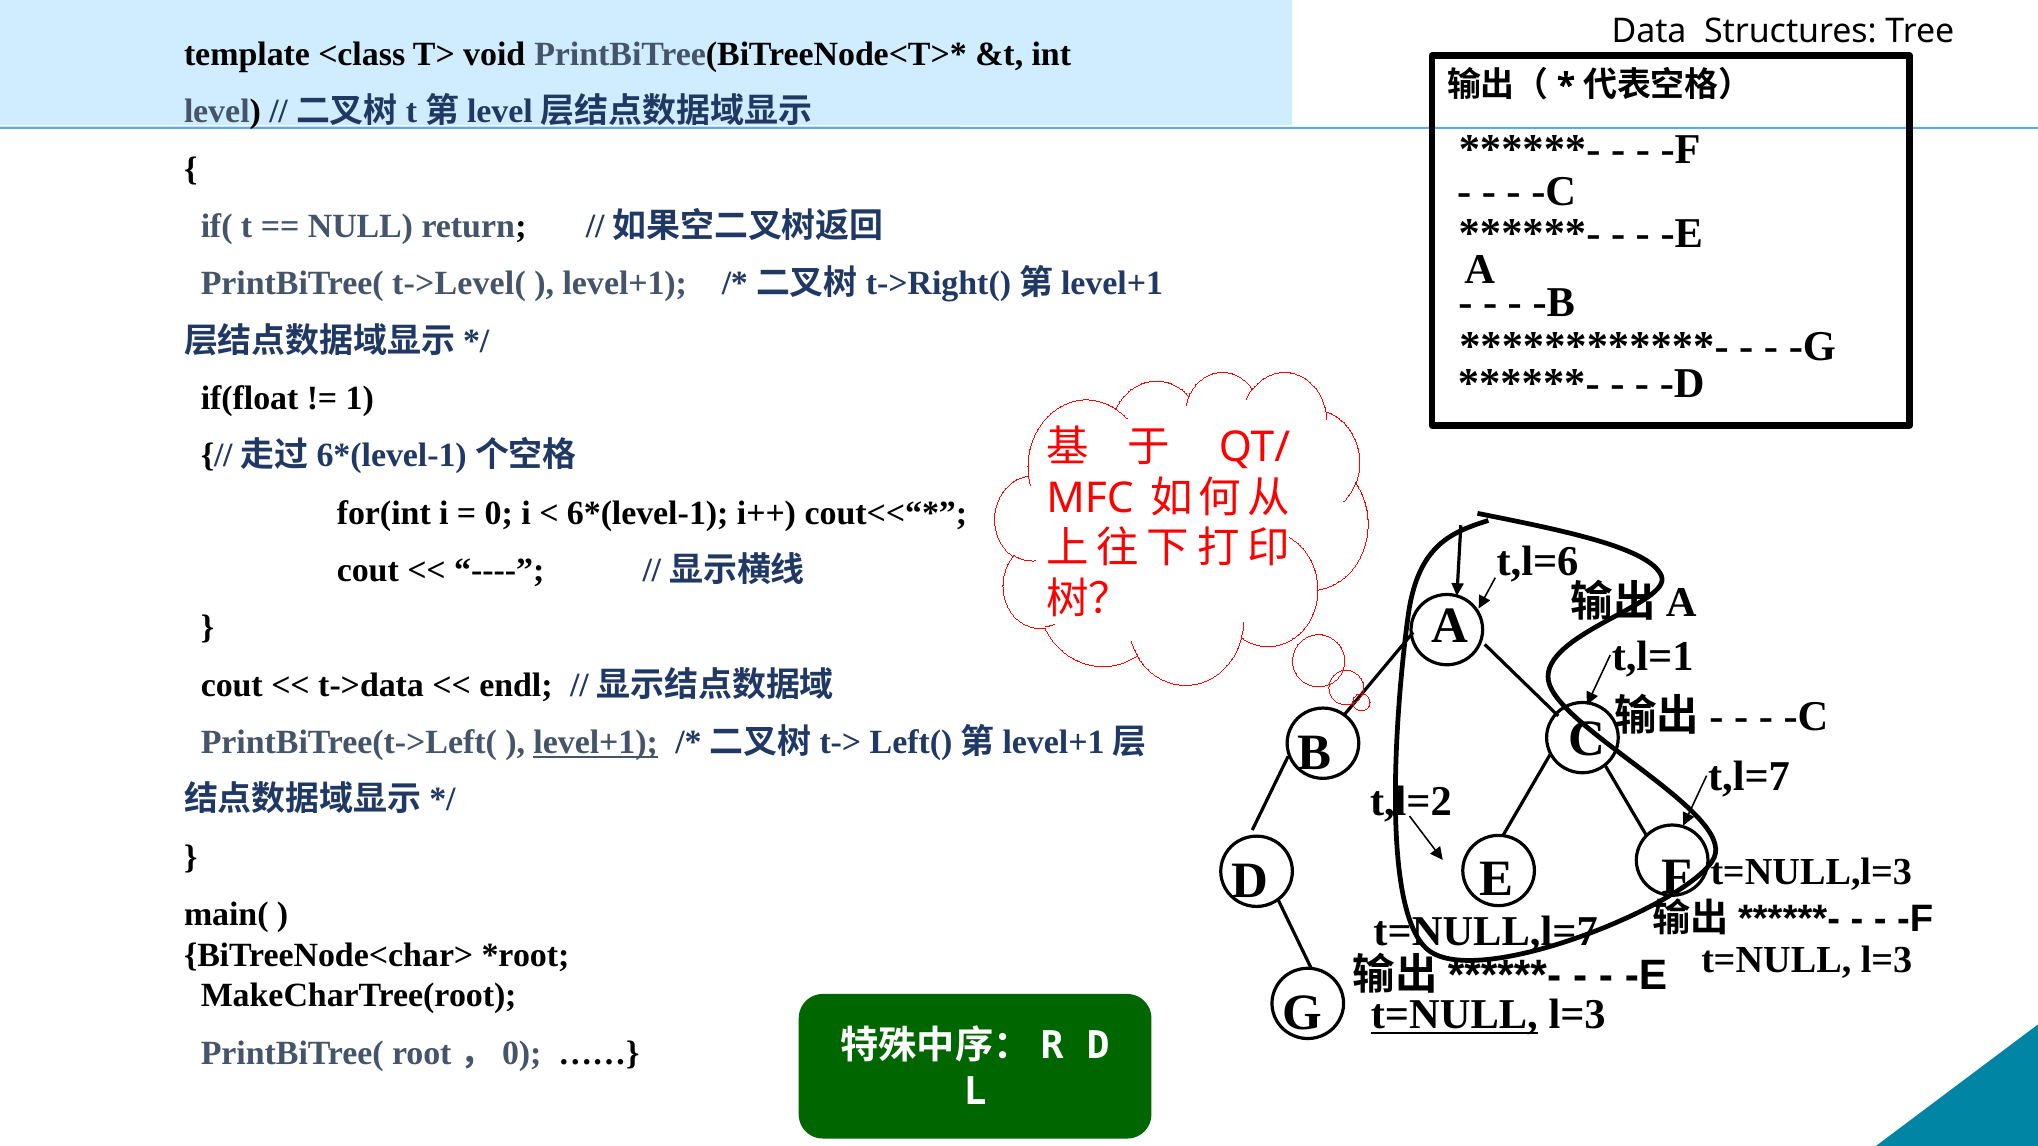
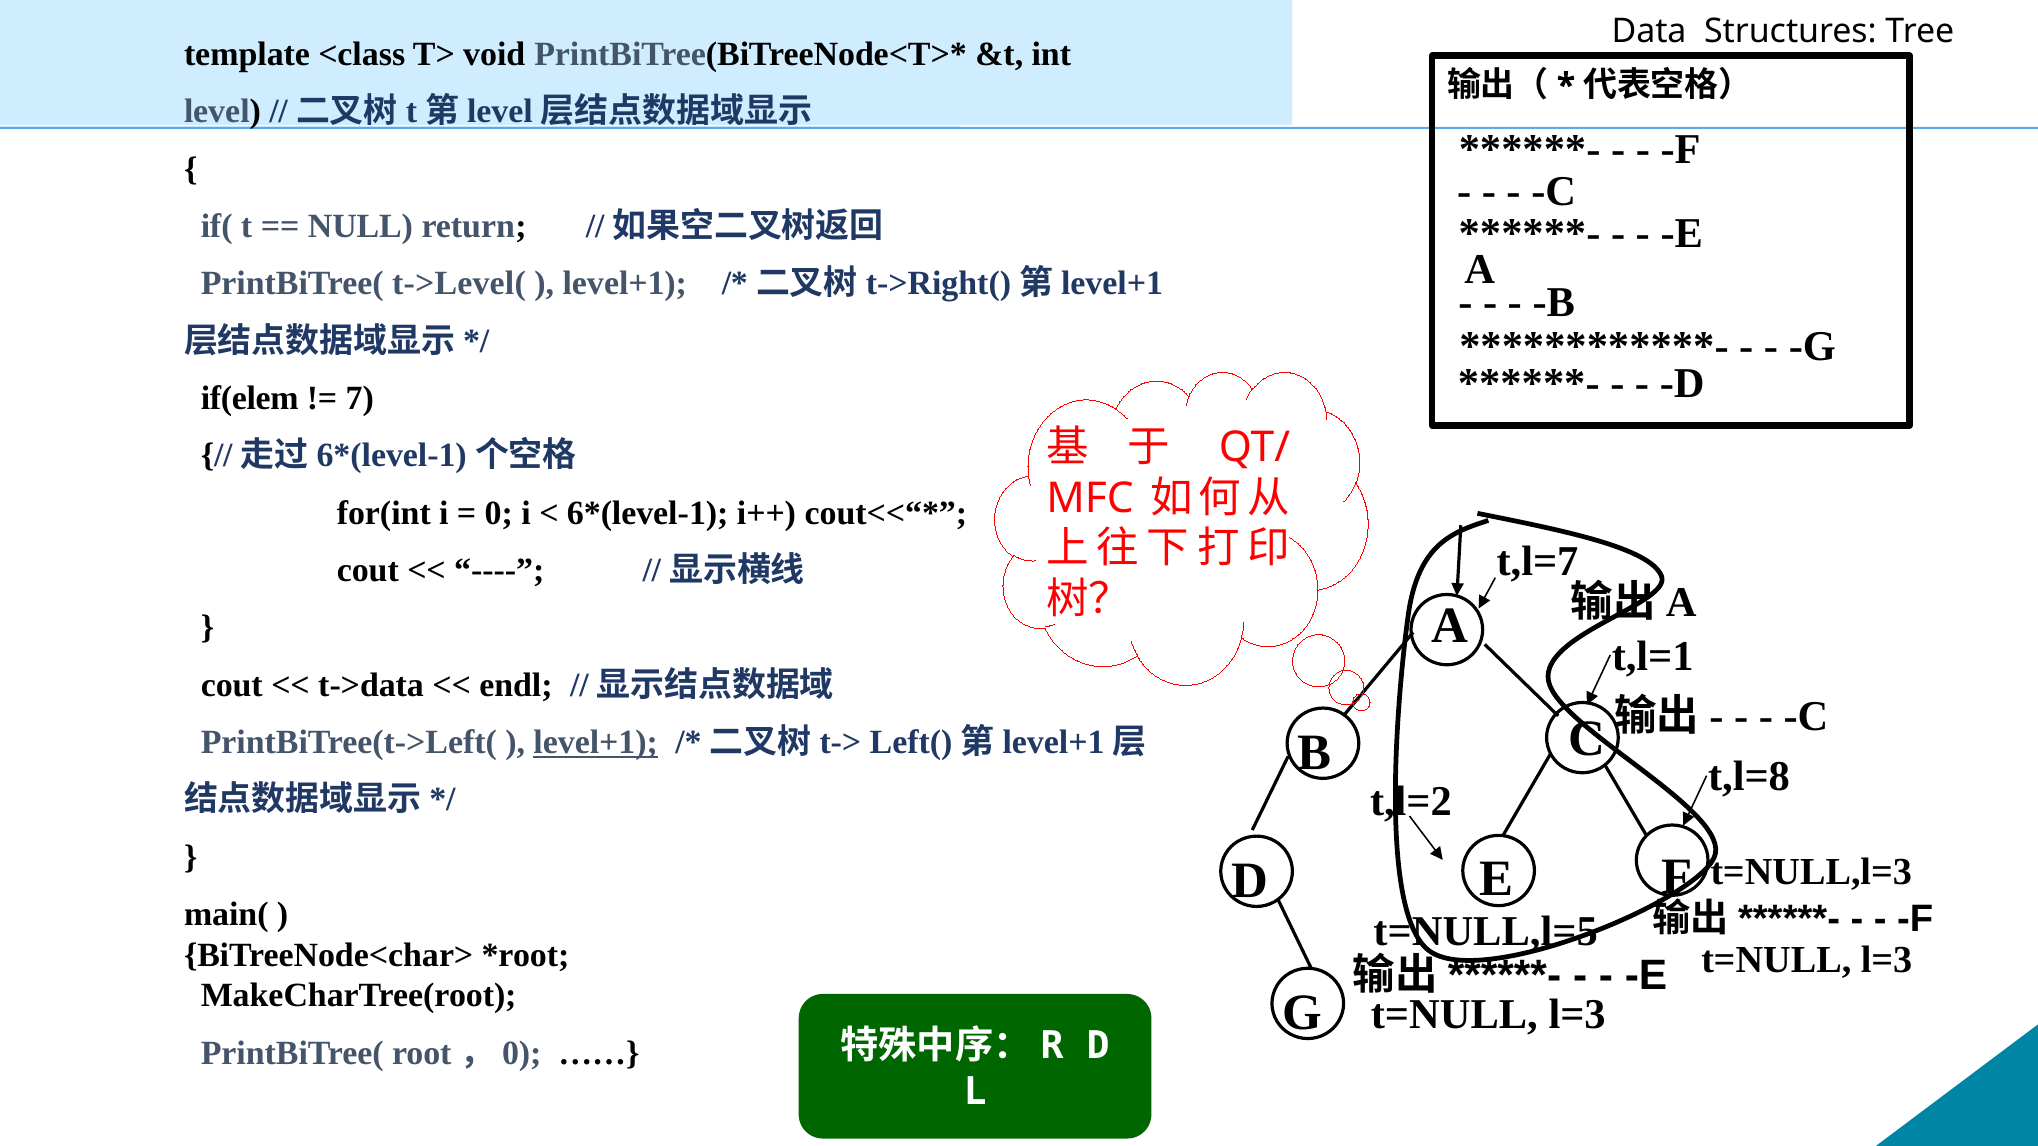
if(float: if(float -> if(elem
1: 1 -> 7
t,l=6: t,l=6 -> t,l=7
t,l=7: t,l=7 -> t,l=8
t=NULL,l=7: t=NULL,l=7 -> t=NULL,l=5
t=NULL at (1454, 1015) underline: present -> none
